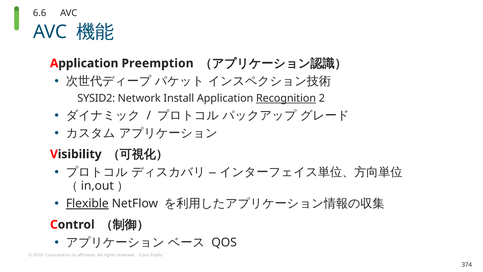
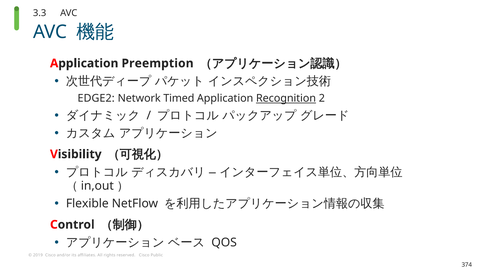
6.6: 6.6 -> 3.3
SYSID2: SYSID2 -> EDGE2
Install: Install -> Timed
Flexible underline: present -> none
